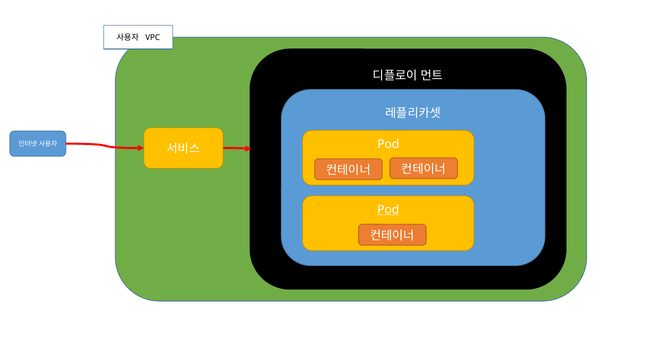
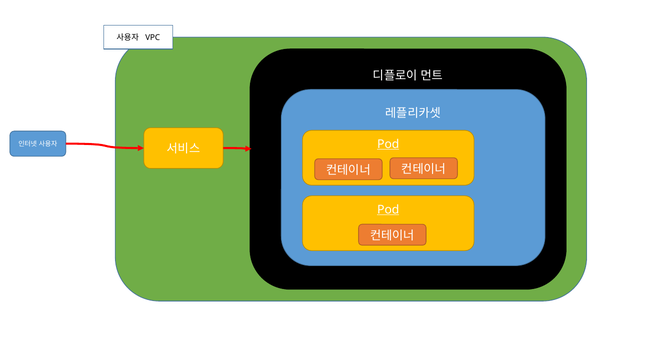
Pod at (388, 144) underline: none -> present
